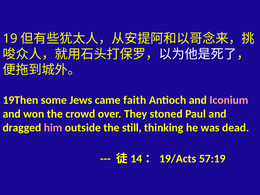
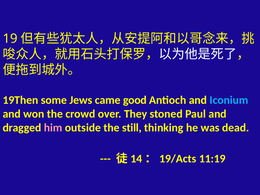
faith: faith -> good
Iconium colour: pink -> light blue
57:19: 57:19 -> 11:19
